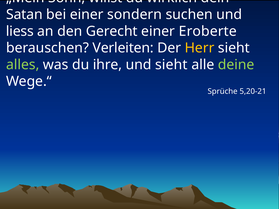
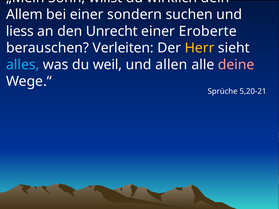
Satan: Satan -> Allem
Gerecht: Gerecht -> Unrecht
alles colour: light green -> light blue
ihre: ihre -> weil
und sieht: sieht -> allen
deine colour: light green -> pink
